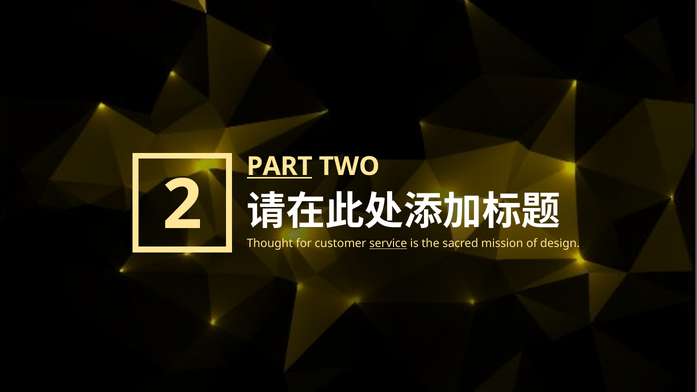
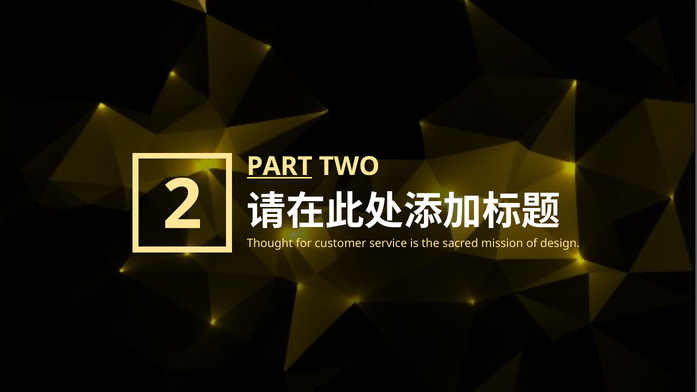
service underline: present -> none
